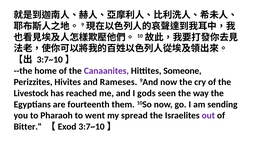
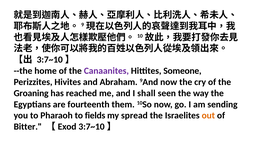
Rameses: Rameses -> Abraham
Livestock: Livestock -> Groaning
gods: gods -> shall
went: went -> fields
out colour: purple -> orange
